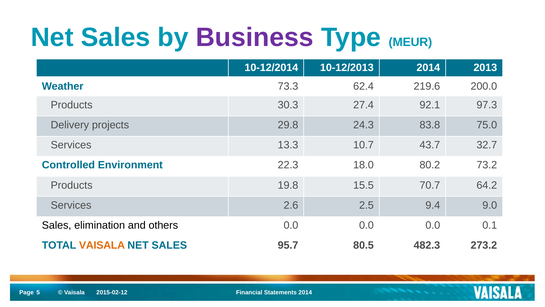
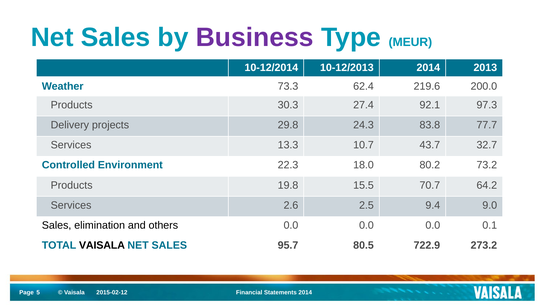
75.0: 75.0 -> 77.7
VAISALA at (102, 245) colour: orange -> black
482.3: 482.3 -> 722.9
